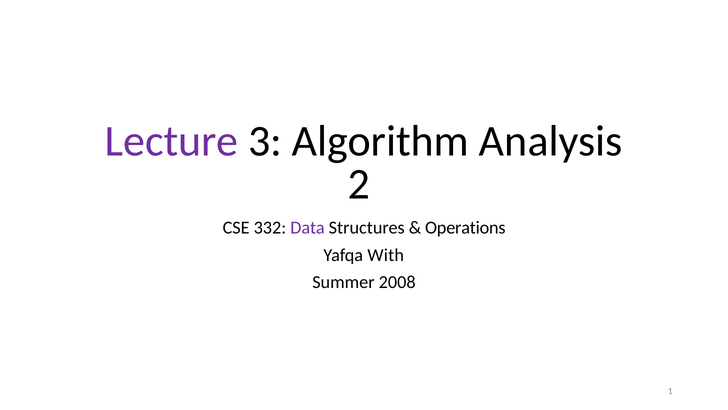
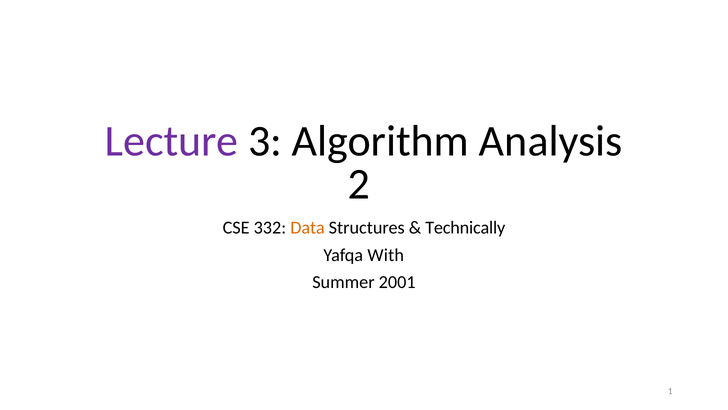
Data colour: purple -> orange
Operations: Operations -> Technically
2008: 2008 -> 2001
